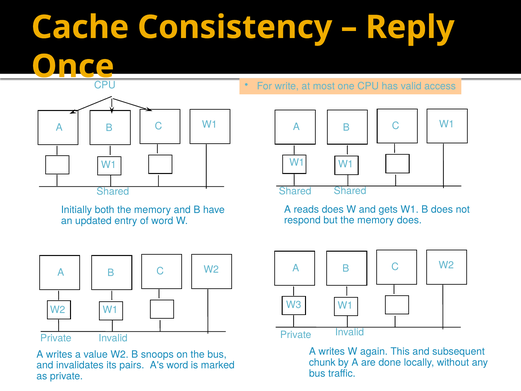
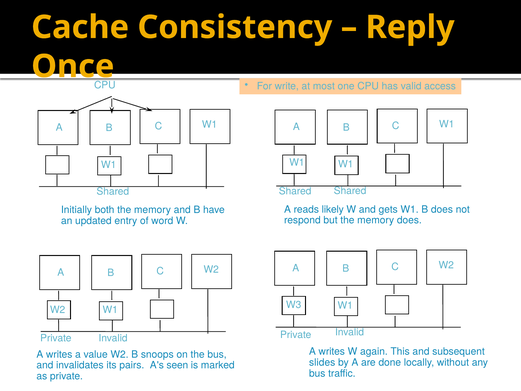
reads does: does -> likely
chunk: chunk -> slides
A's word: word -> seen
